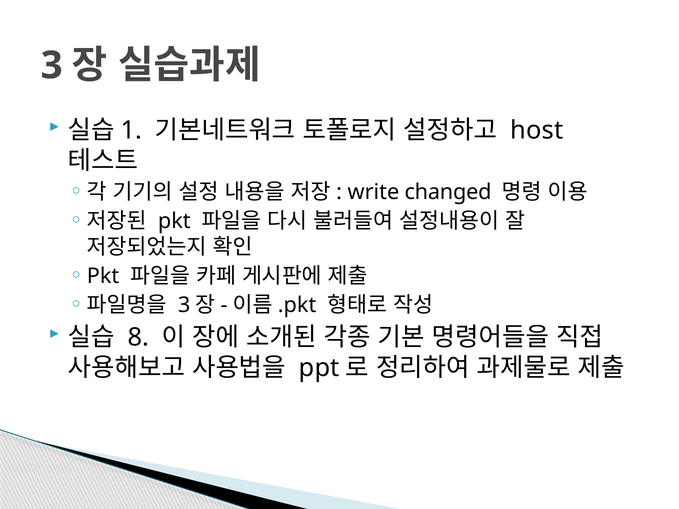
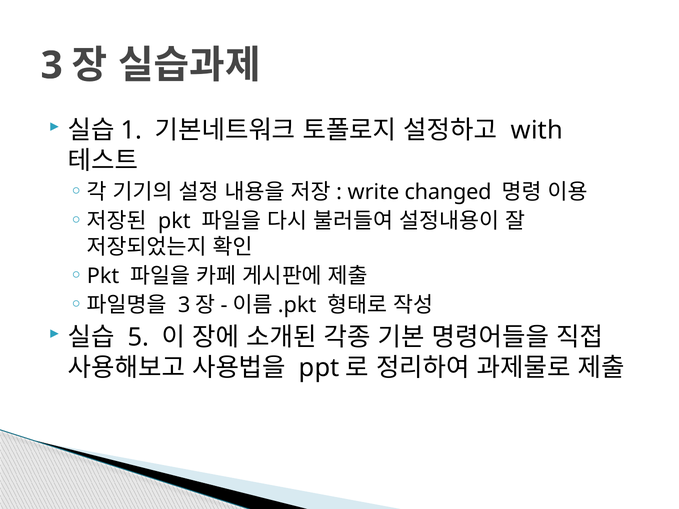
host: host -> with
8: 8 -> 5
